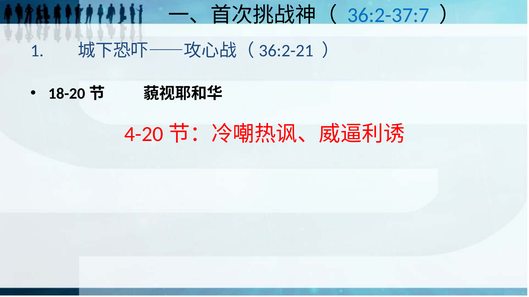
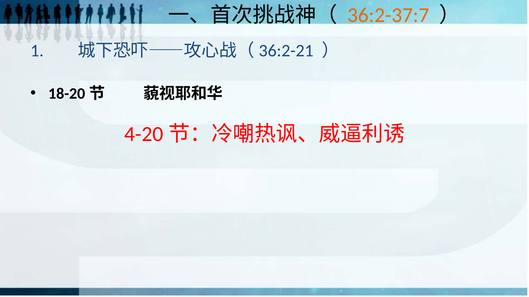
36:2-37:7 colour: blue -> orange
